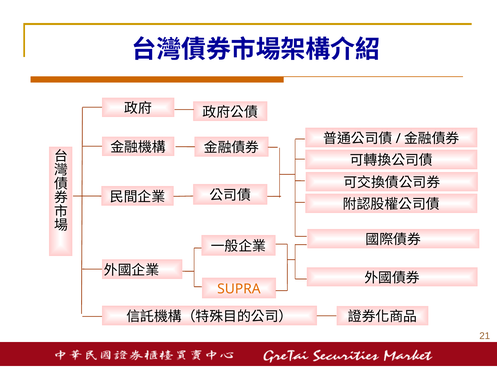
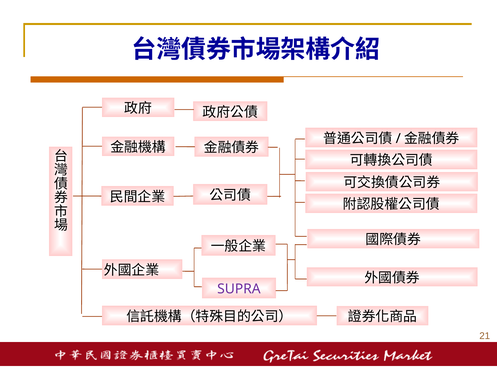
SUPRA colour: orange -> purple
